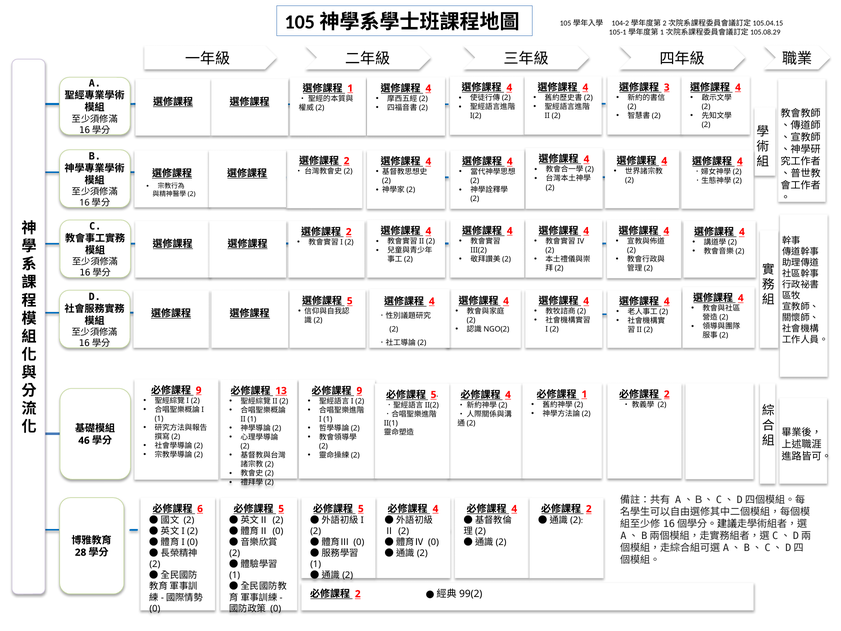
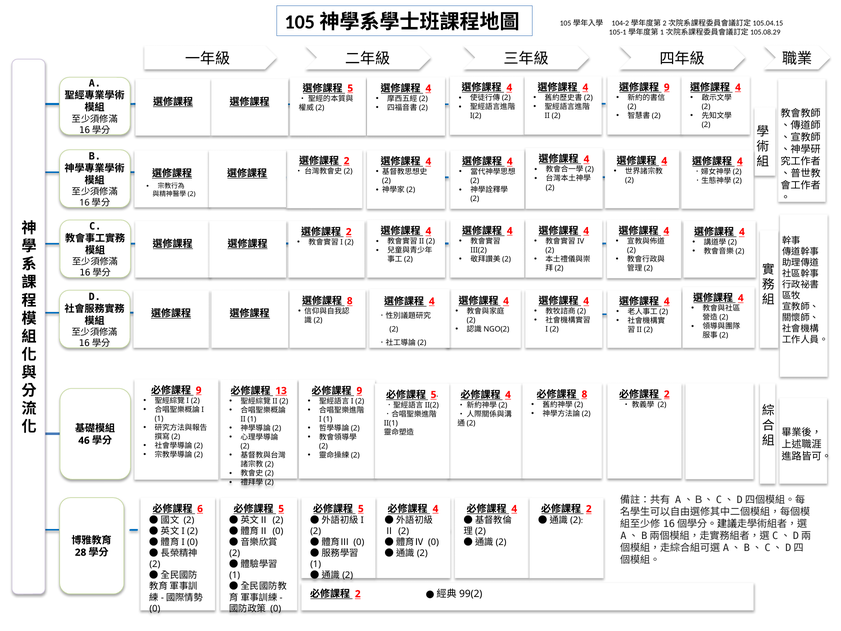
3 at (667, 87): 3 -> 9
1 at (350, 88): 1 -> 5
5 at (350, 301): 5 -> 8
1 at (584, 394): 1 -> 8
